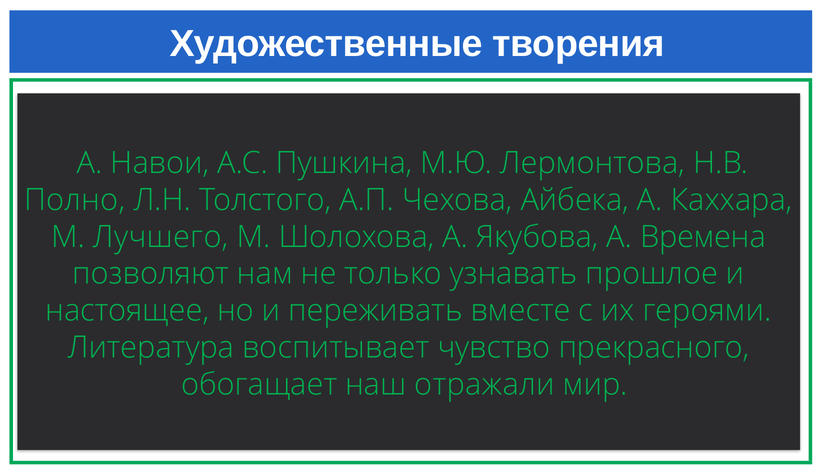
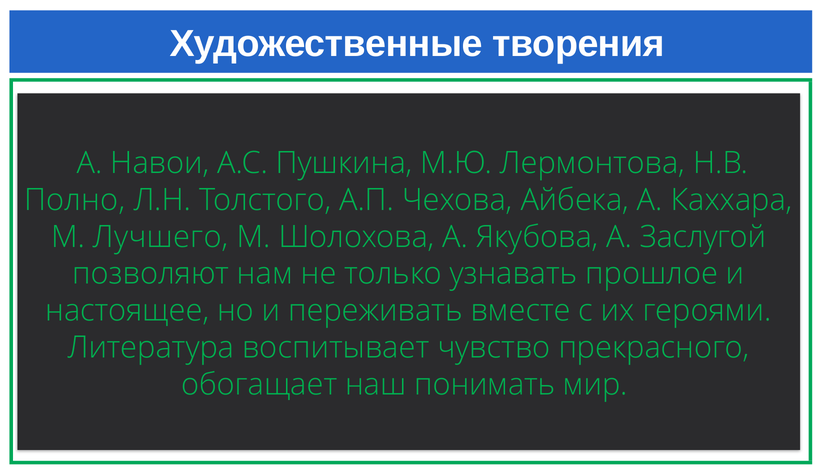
Времена: Времена -> Заслугой
отражали: отражали -> понимать
